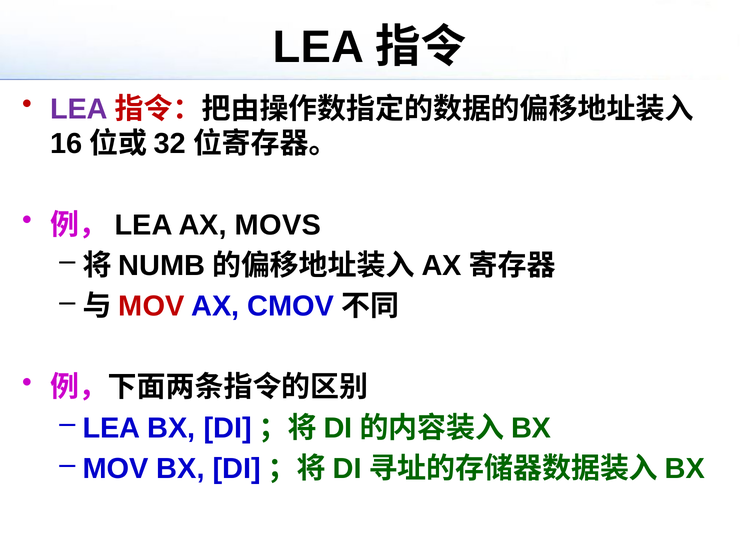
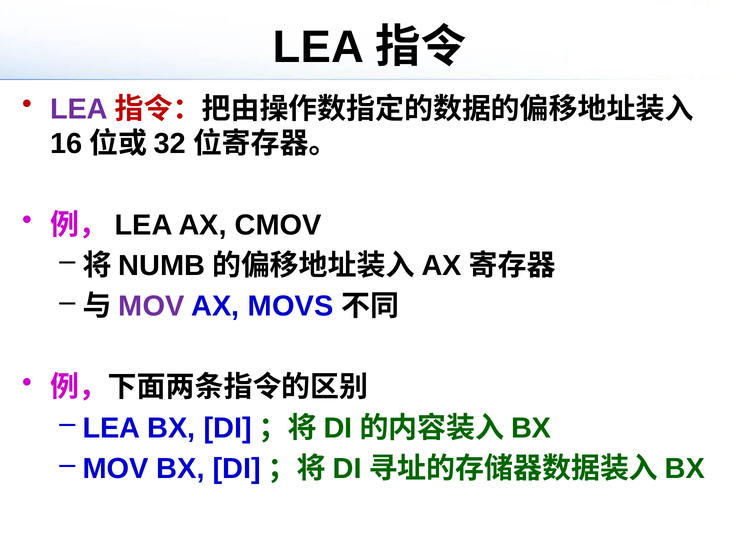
MOVS: MOVS -> CMOV
MOV at (151, 306) colour: red -> purple
CMOV: CMOV -> MOVS
